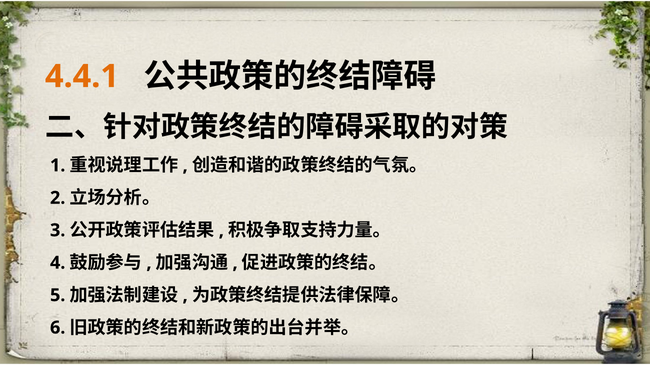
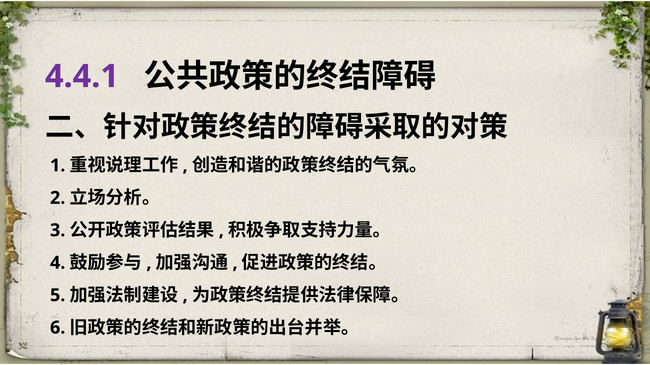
4.4.1 colour: orange -> purple
